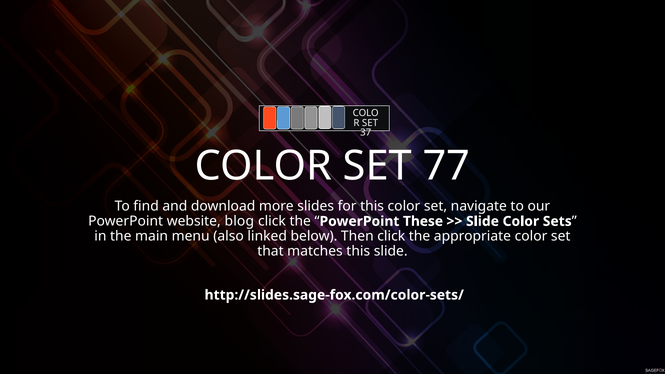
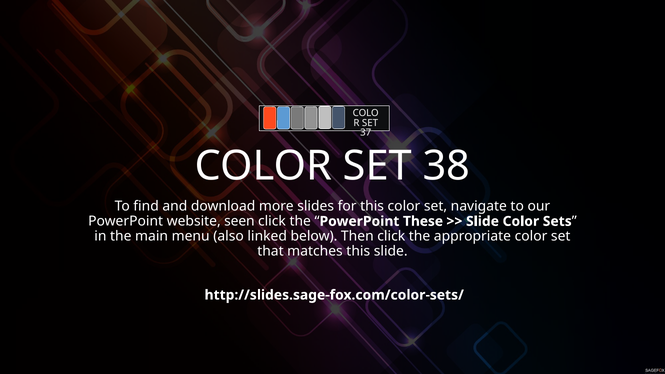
77: 77 -> 38
blog: blog -> seen
